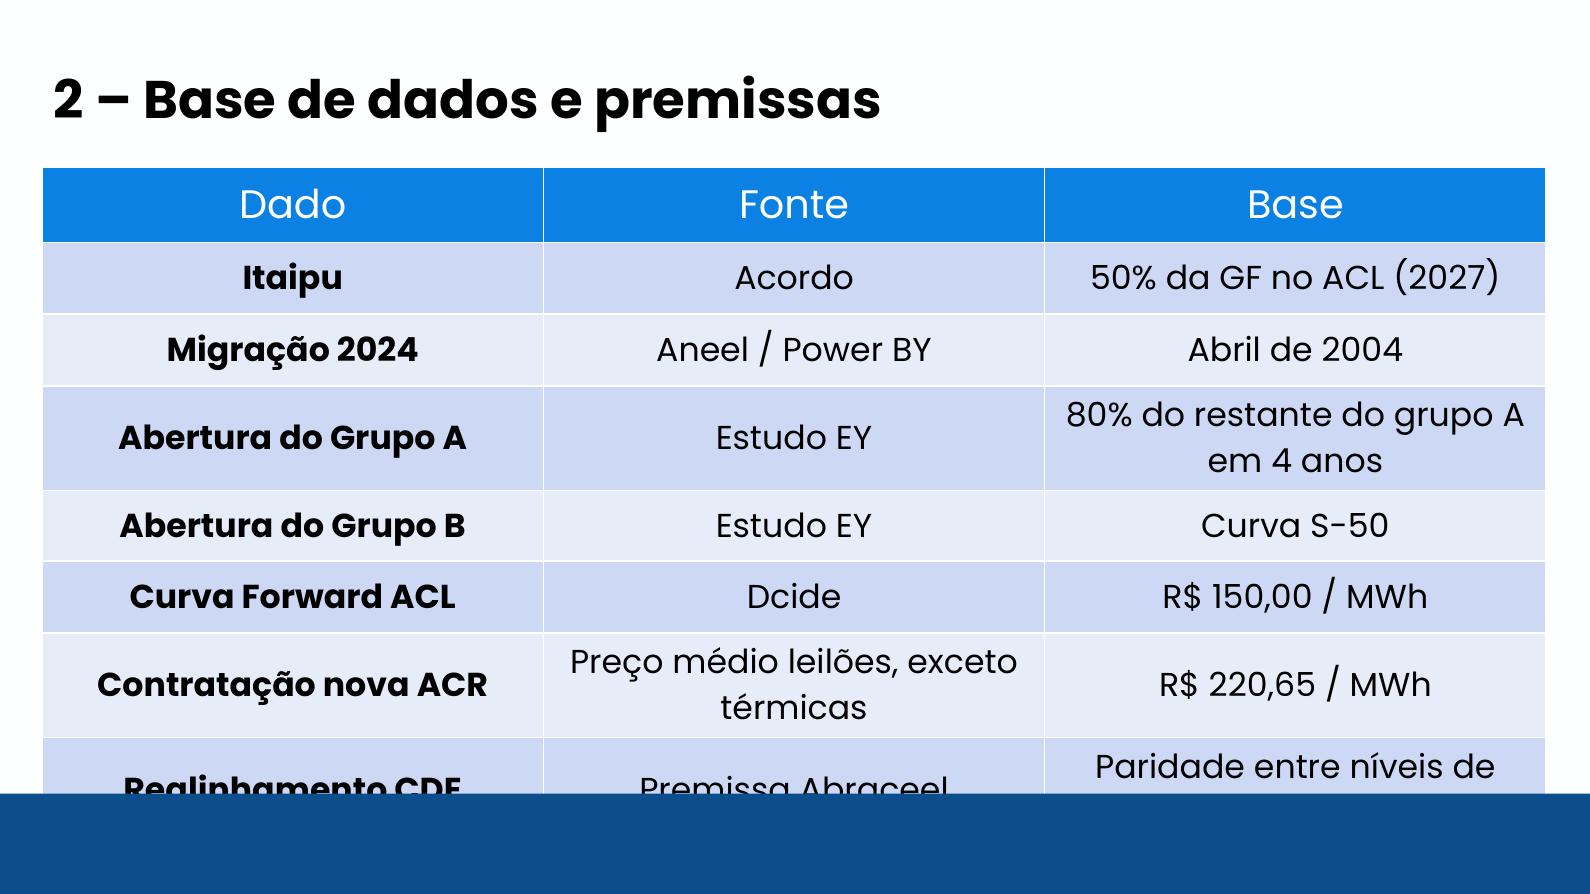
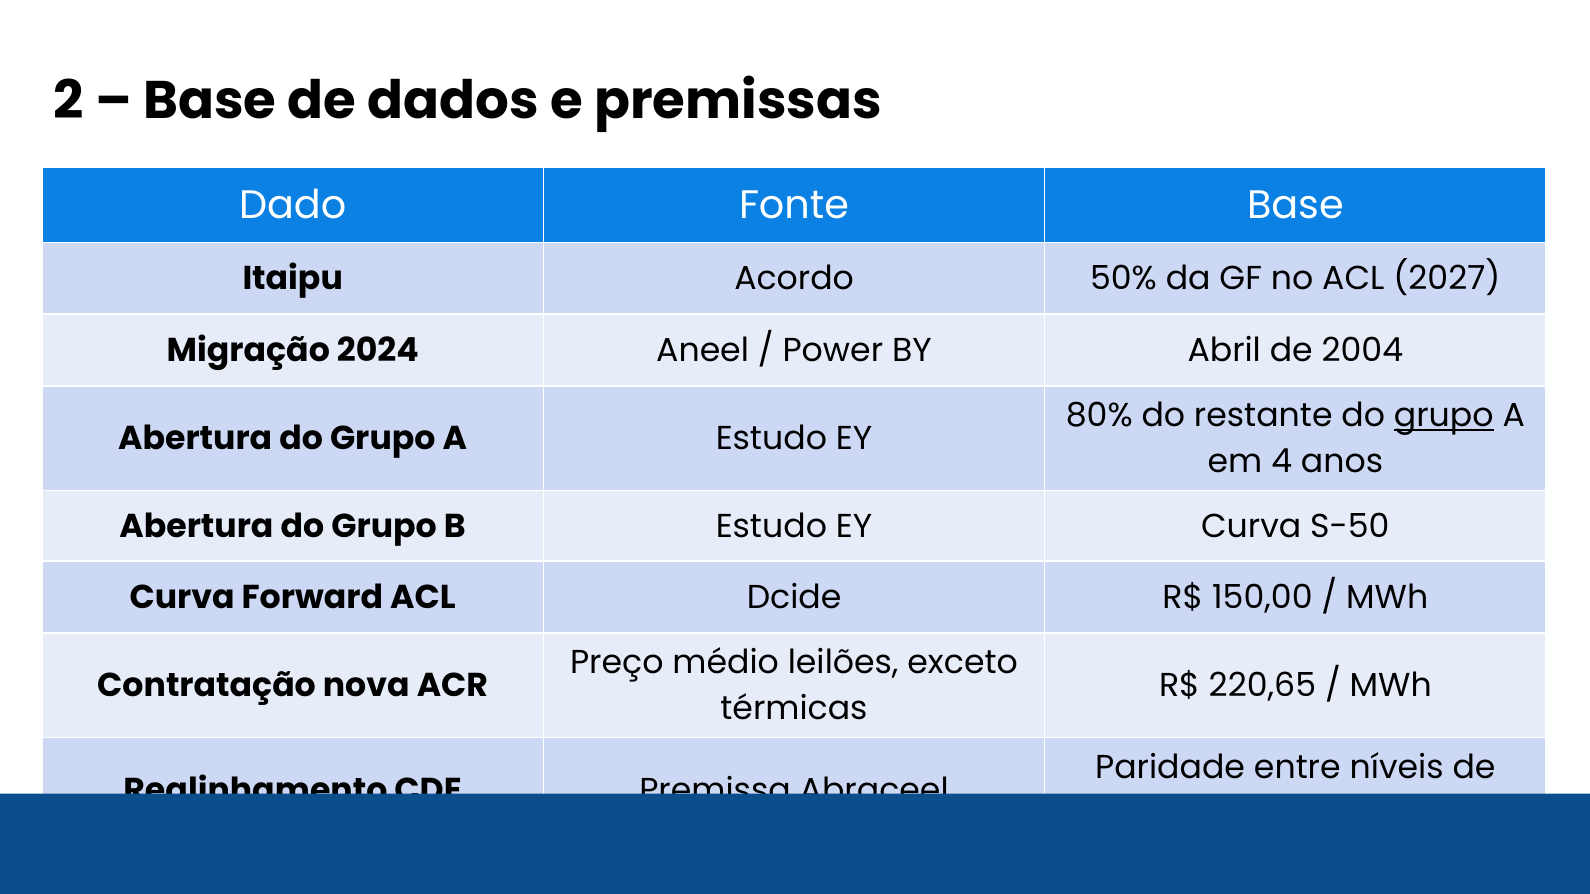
grupo at (1444, 416) underline: none -> present
